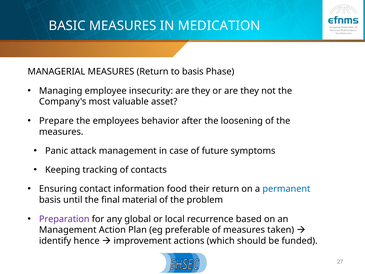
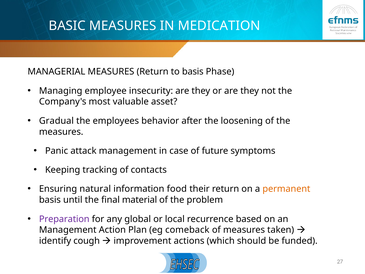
Prepare: Prepare -> Gradual
contact: contact -> natural
permanent colour: blue -> orange
preferable: preferable -> comeback
hence: hence -> cough
